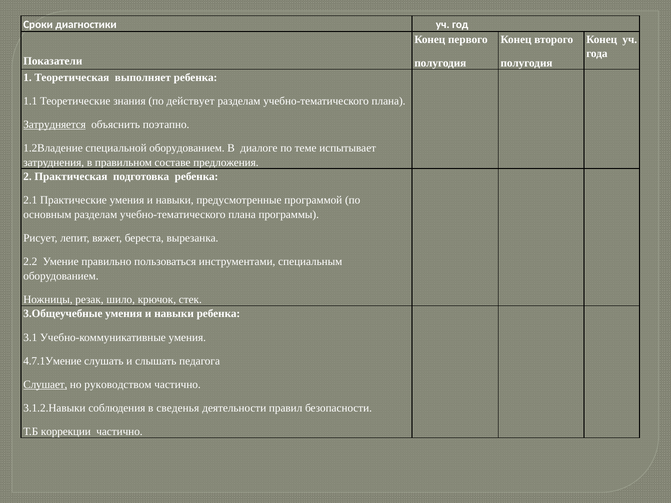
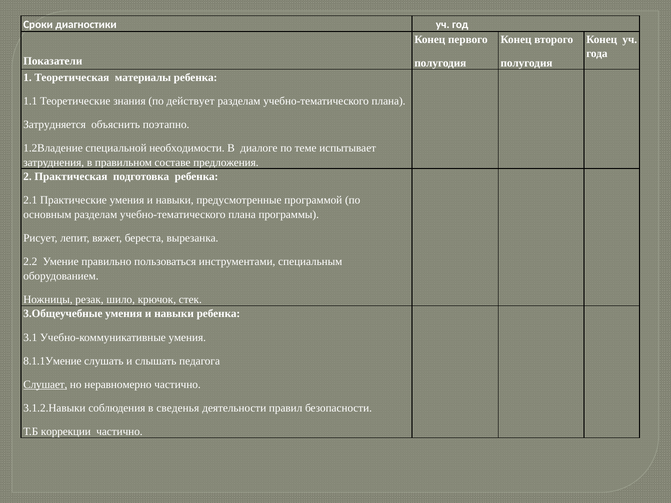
выполняет: выполняет -> материалы
Затрудняется underline: present -> none
специальной оборудованием: оборудованием -> необходимости
4.7.1Умение: 4.7.1Умение -> 8.1.1Умение
руководством: руководством -> неравномерно
